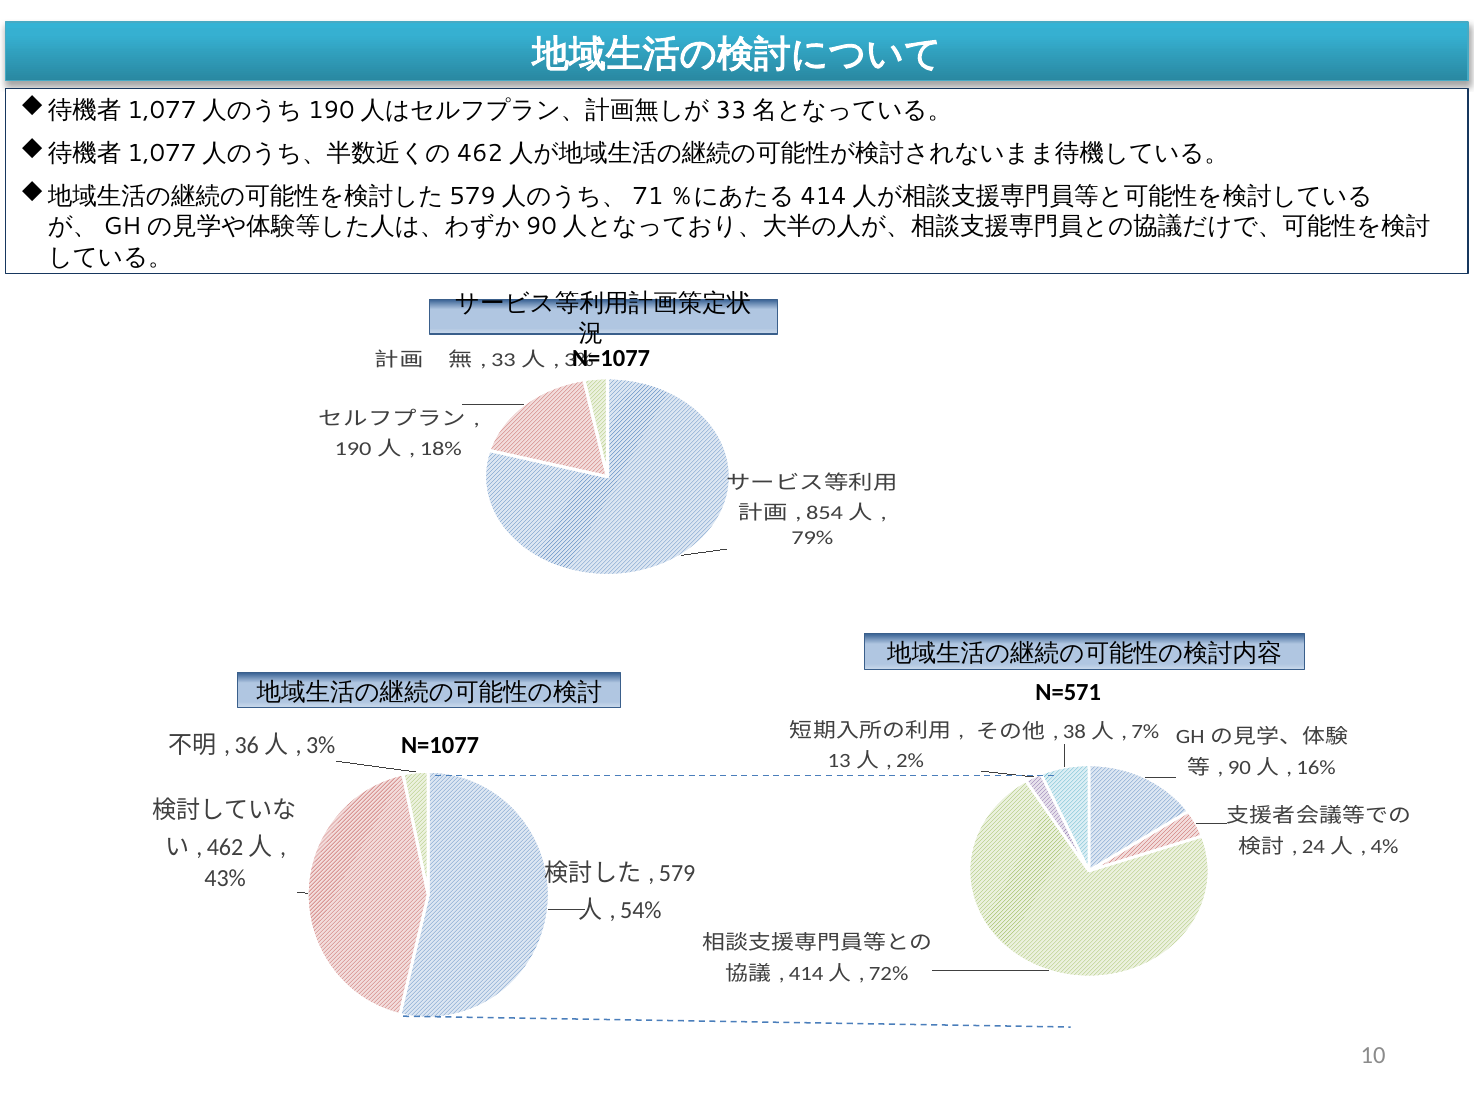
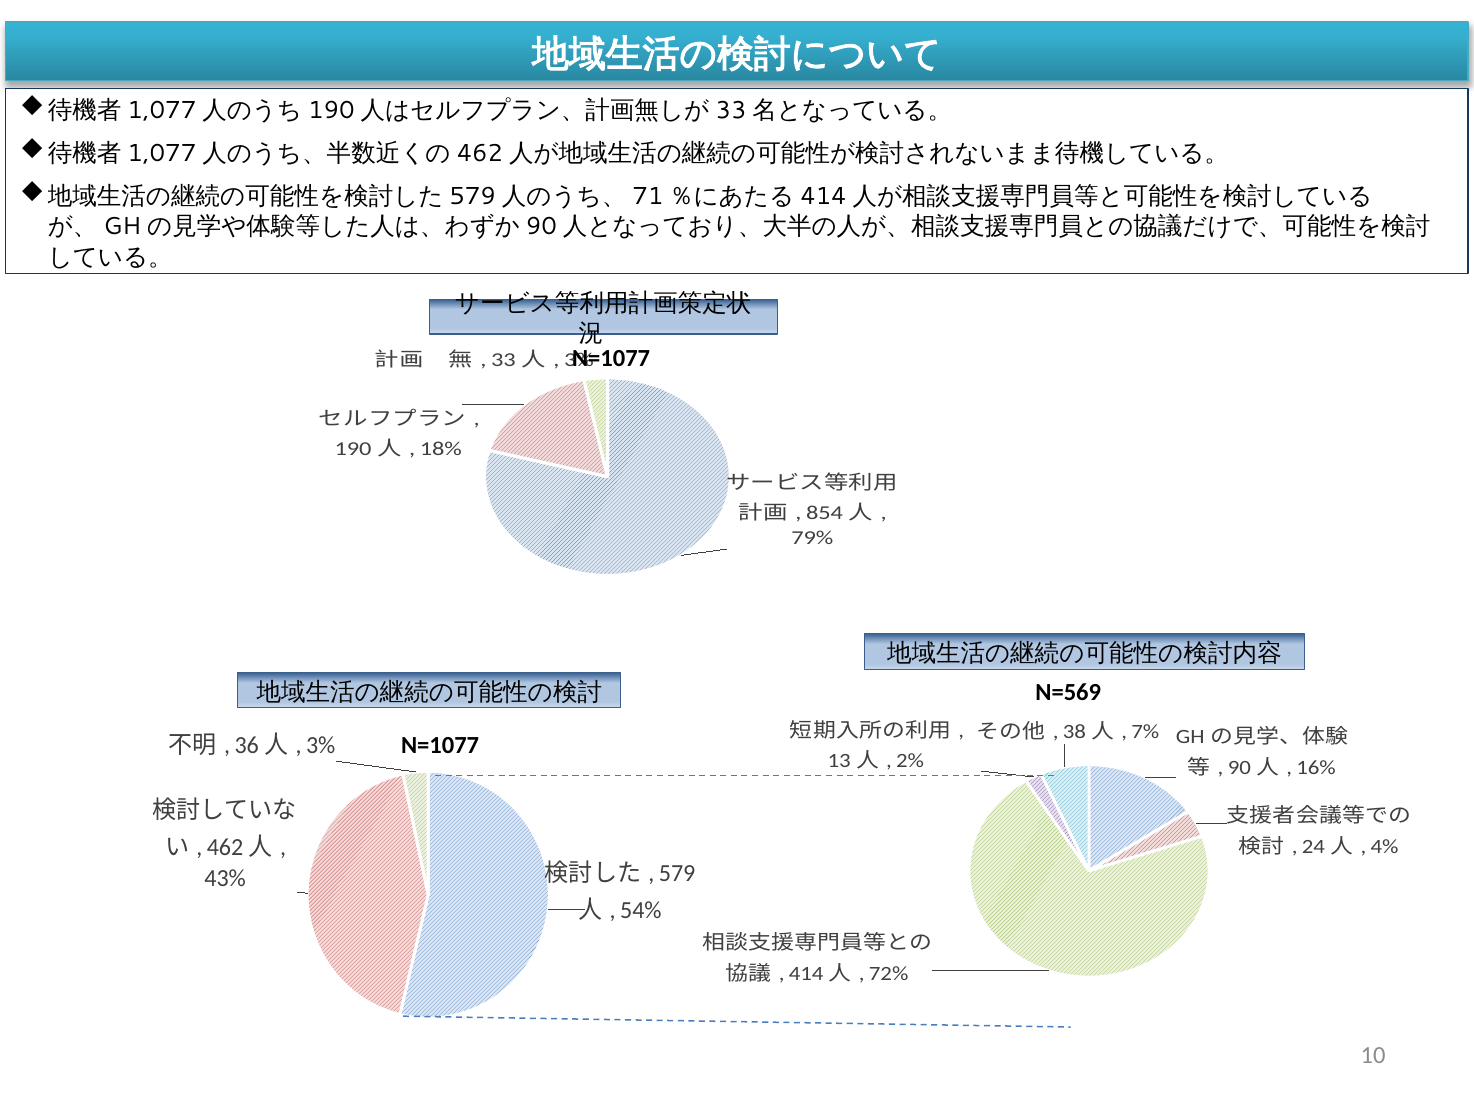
N=571: N=571 -> N=569
